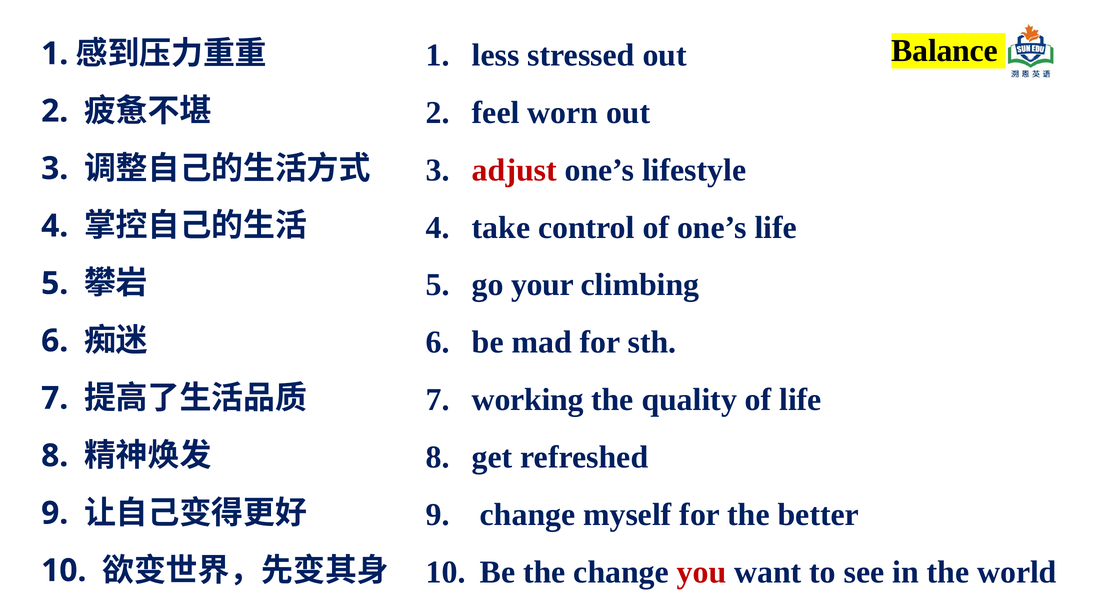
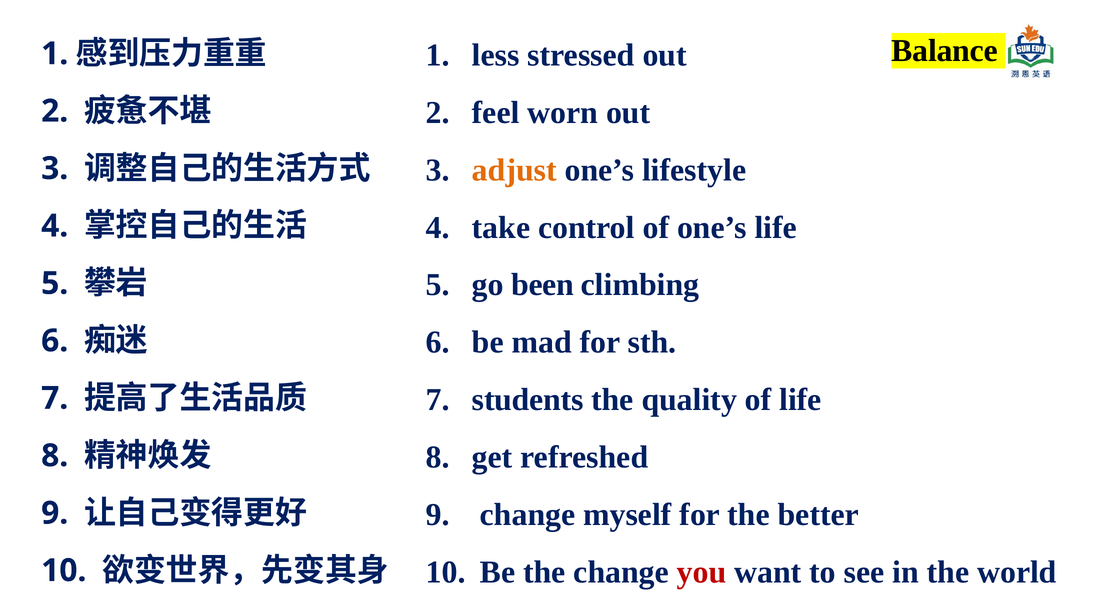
adjust colour: red -> orange
your: your -> been
working: working -> students
